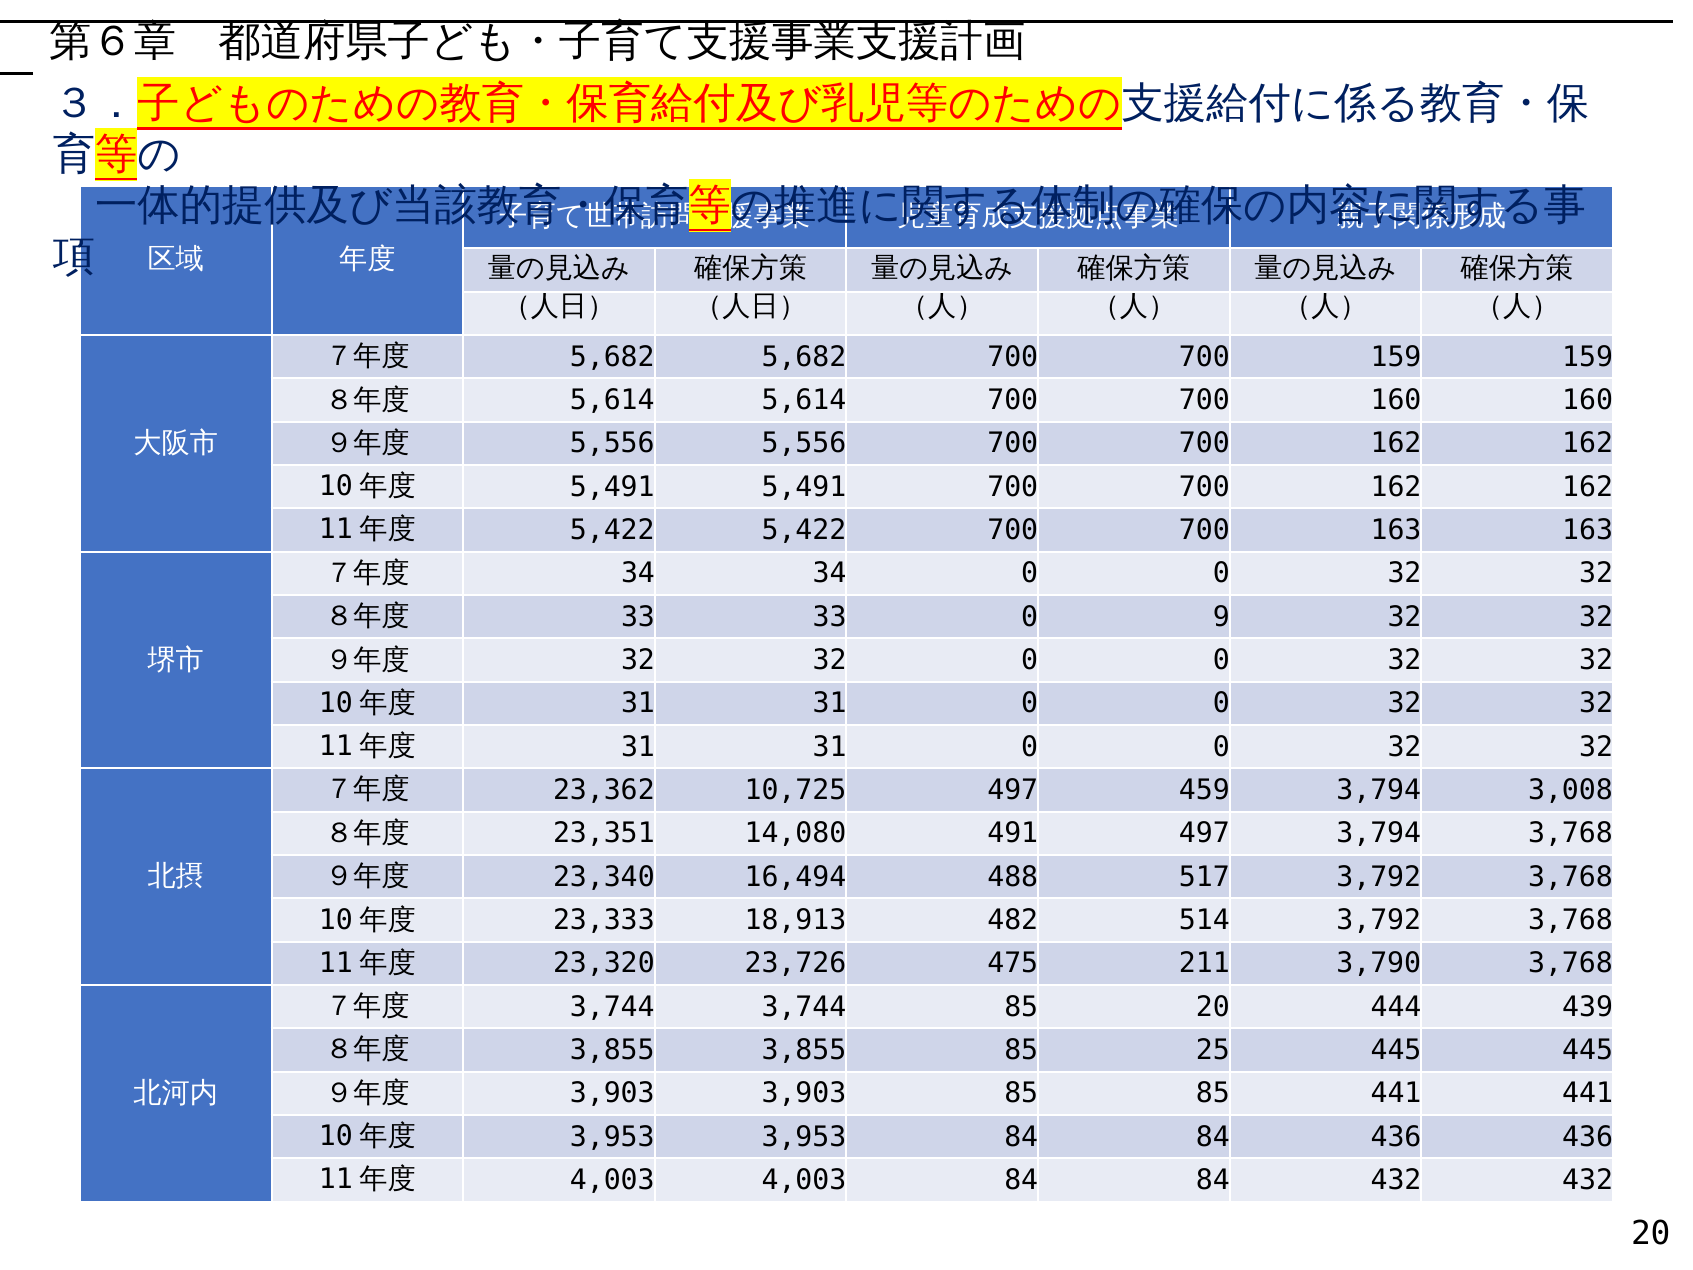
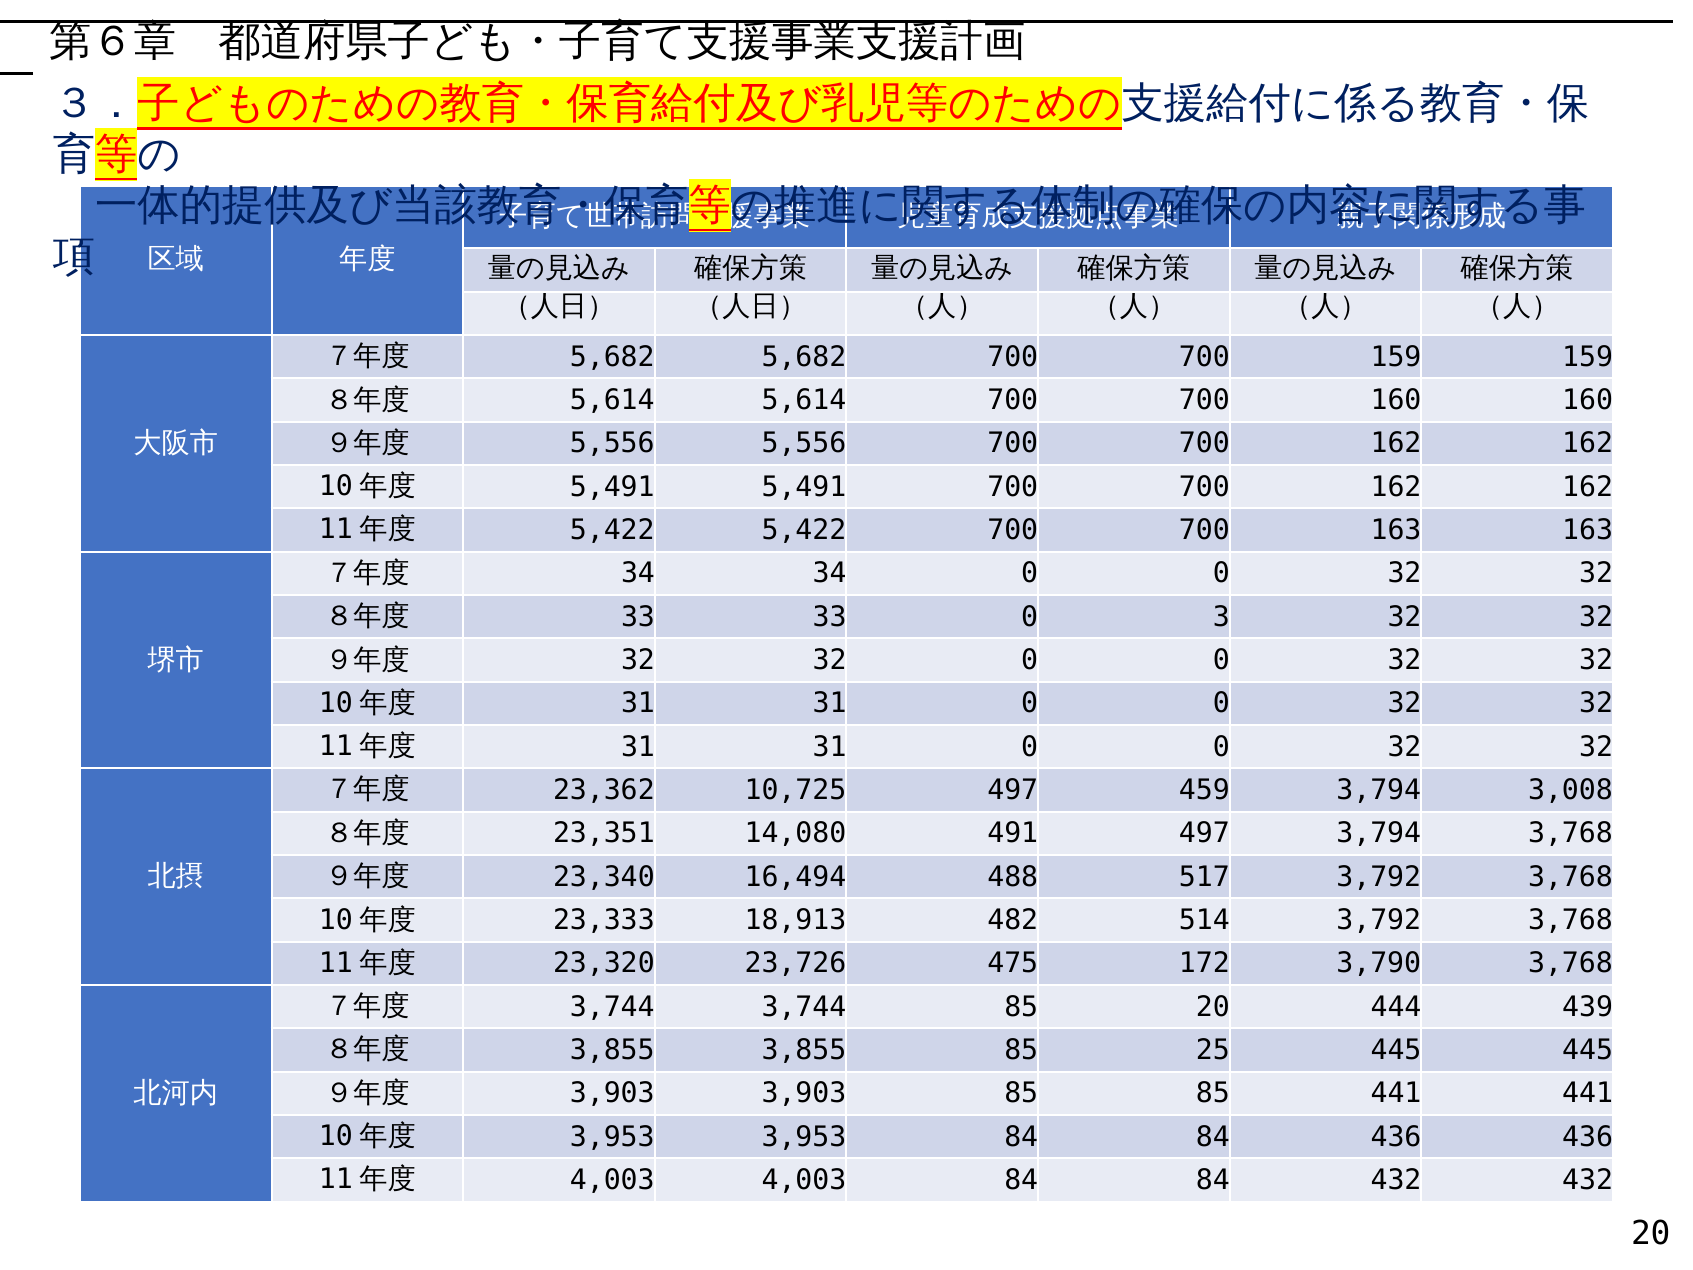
9: 9 -> 3
211: 211 -> 172
